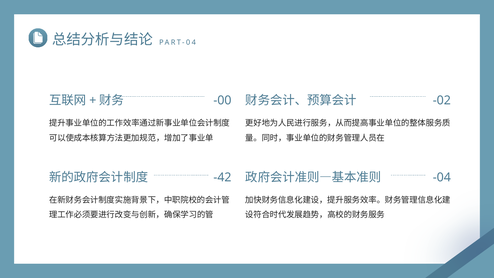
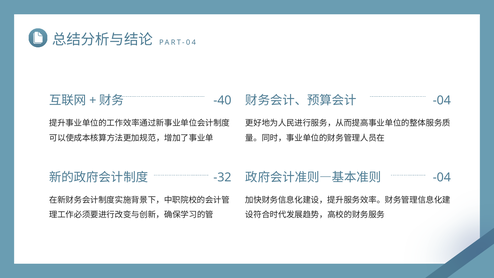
-00: -00 -> -40
-02 at (442, 101): -02 -> -04
-42: -42 -> -32
